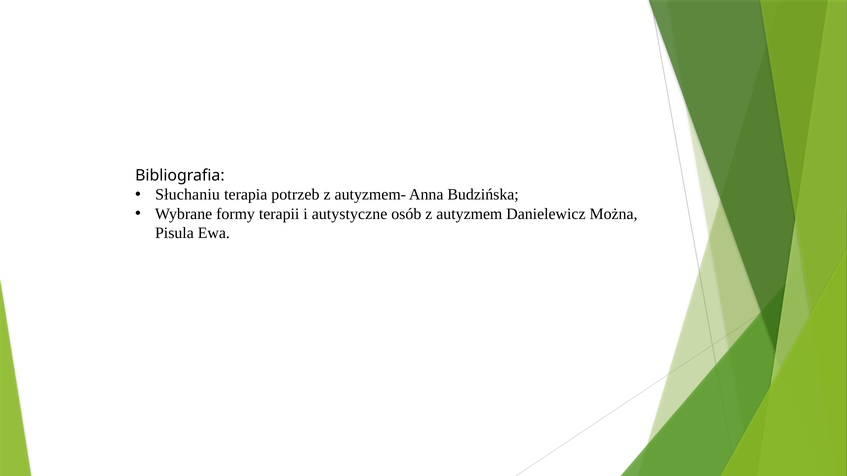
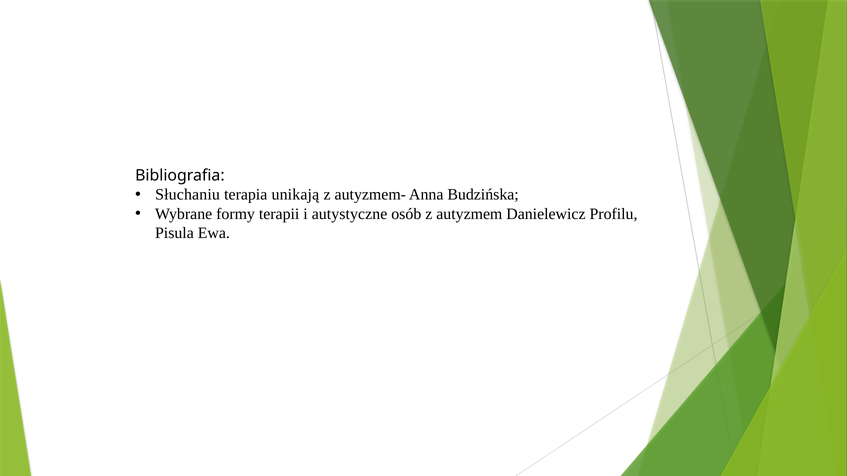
potrzeb: potrzeb -> unikają
Można: Można -> Profilu
